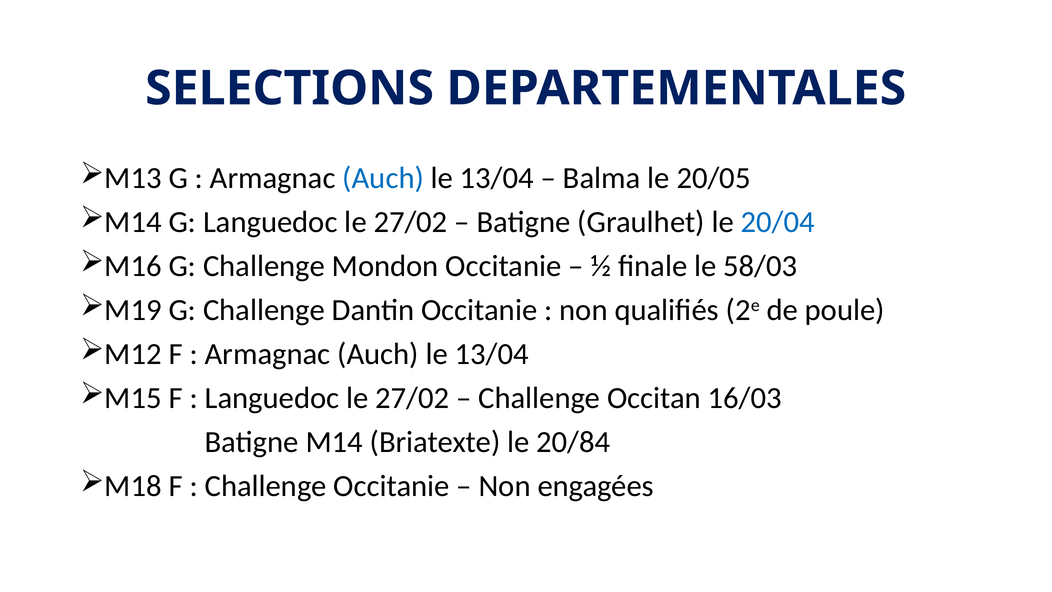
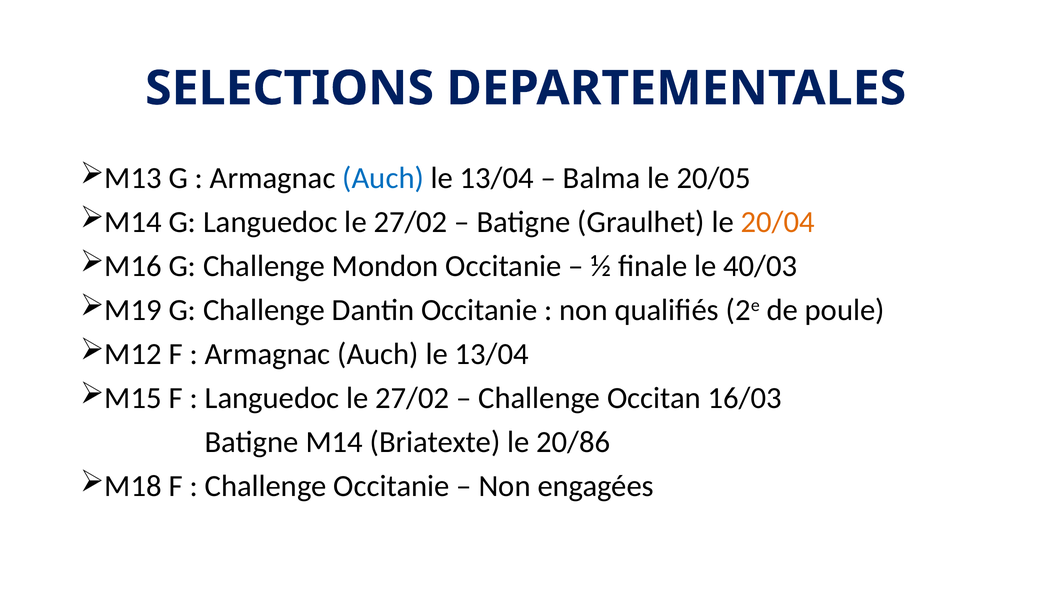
20/04 colour: blue -> orange
58/03: 58/03 -> 40/03
20/84: 20/84 -> 20/86
